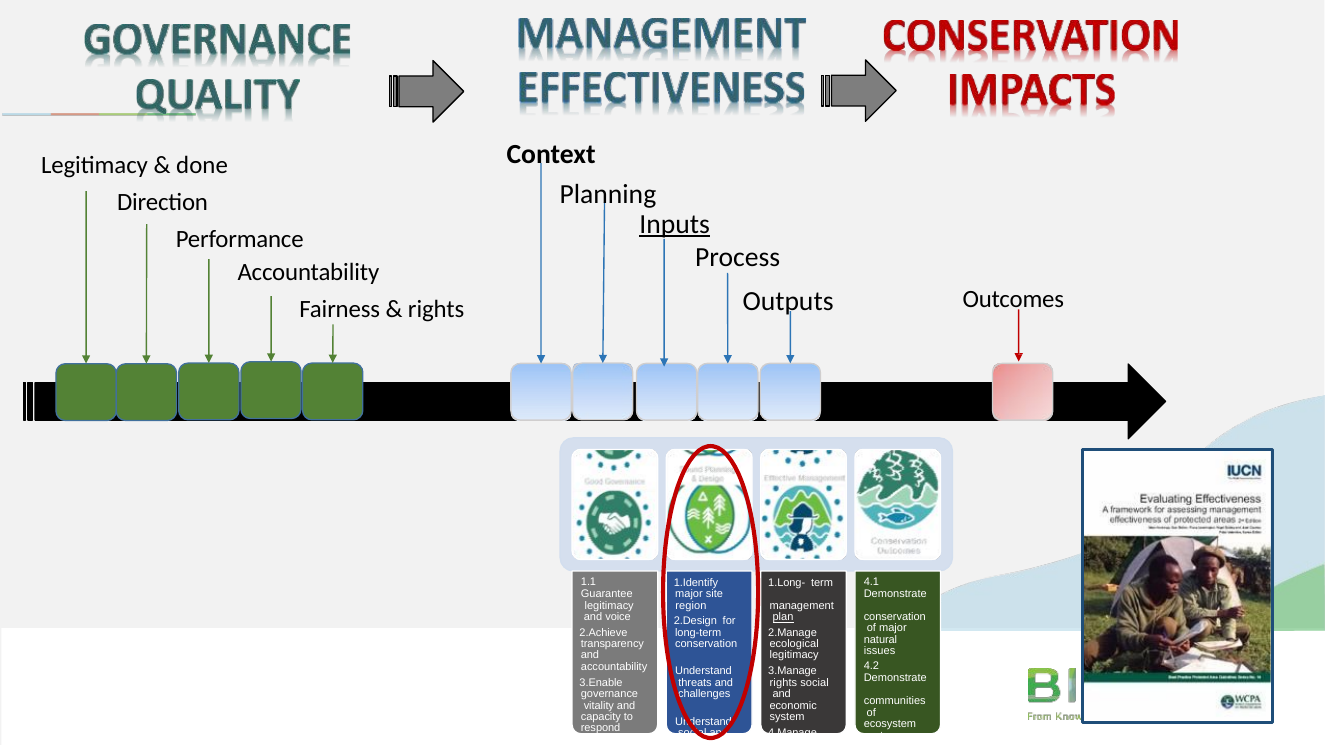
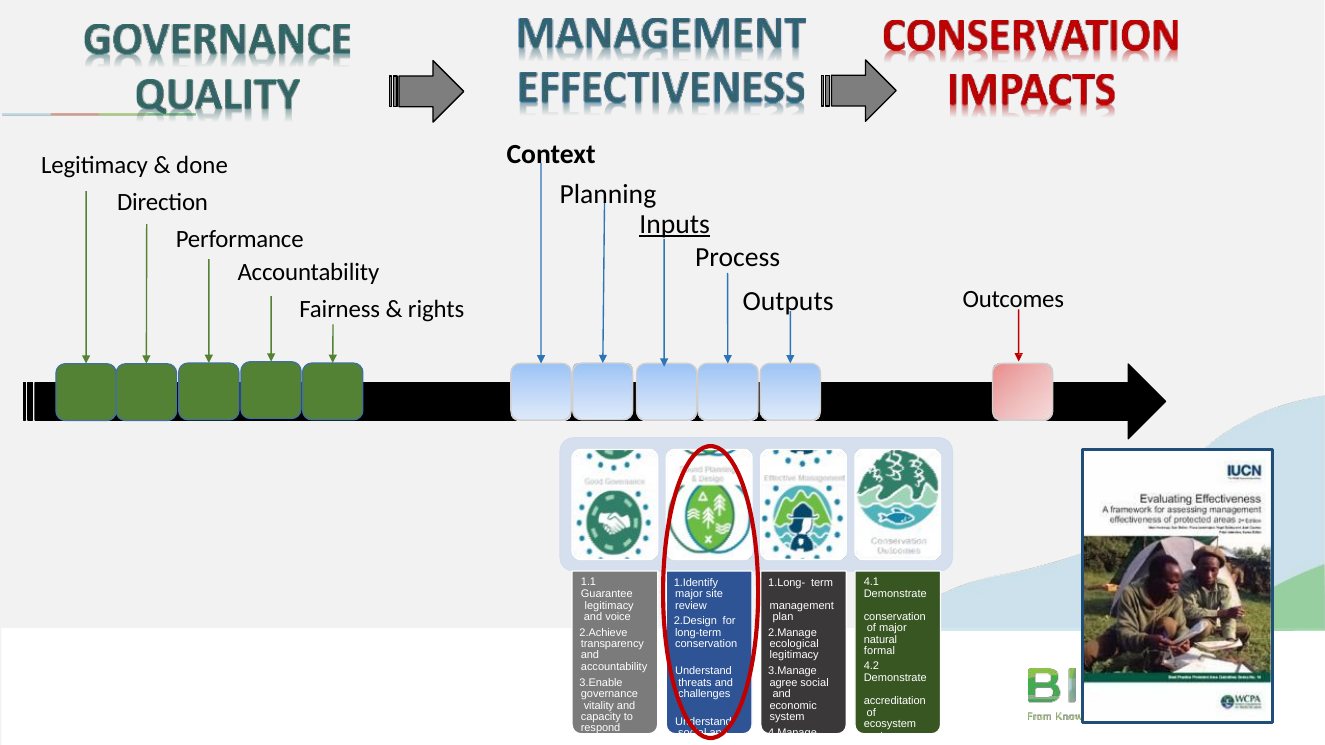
region: region -> review
plan underline: present -> none
issues: issues -> formal
rights at (783, 683): rights -> agree
communities: communities -> accreditation
